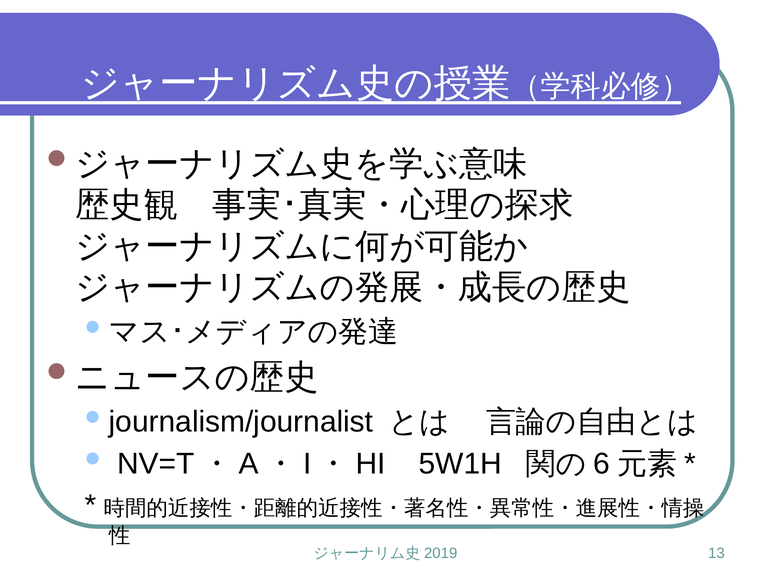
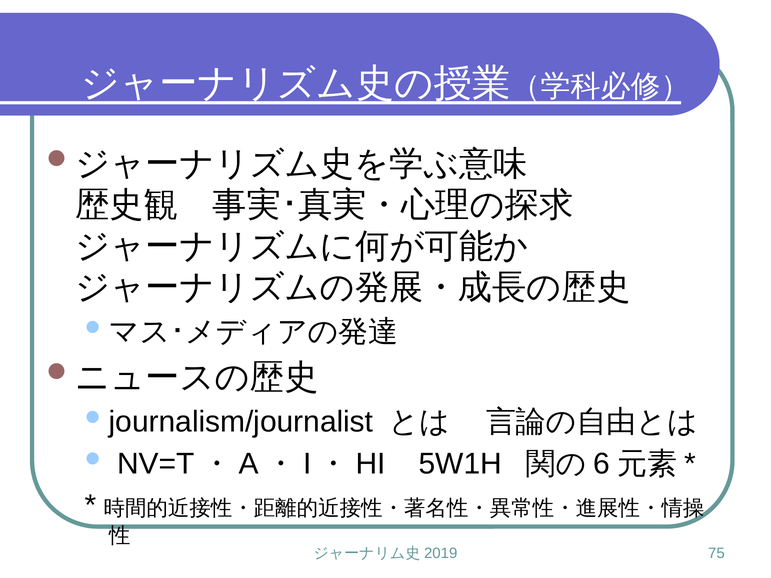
13: 13 -> 75
